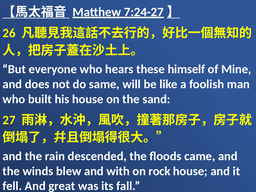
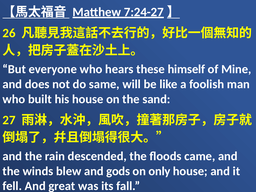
with: with -> gods
rock: rock -> only
